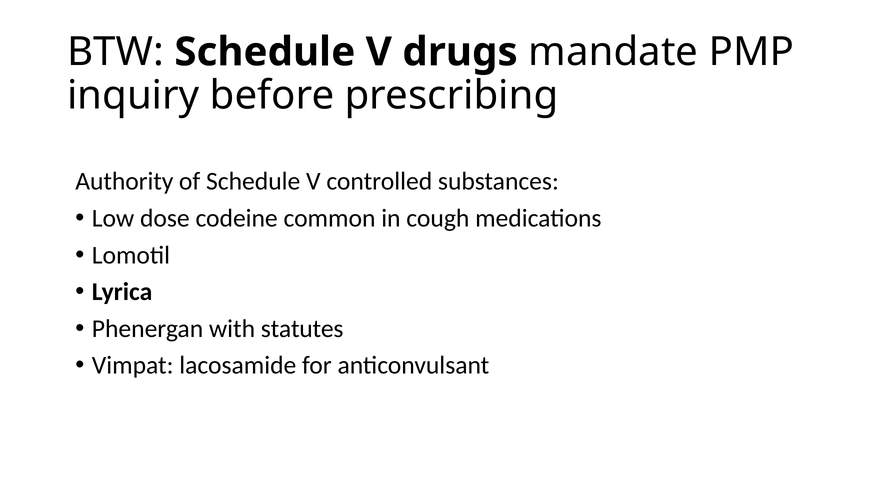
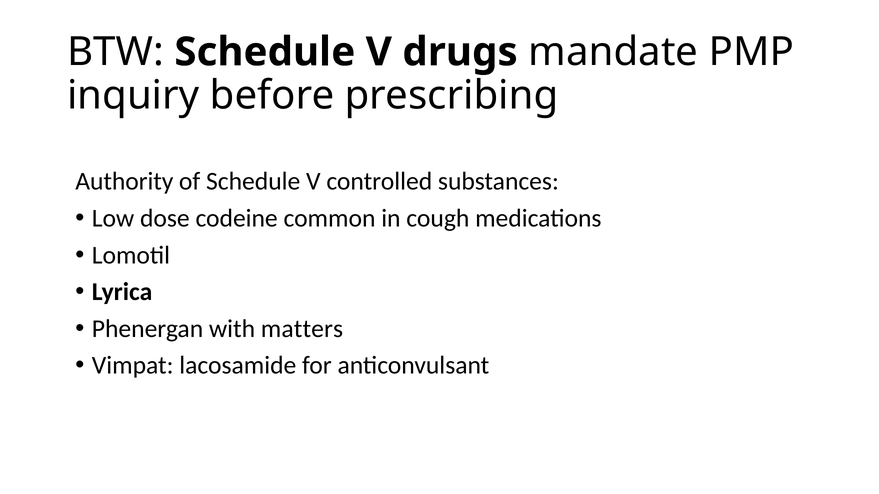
statutes: statutes -> matters
